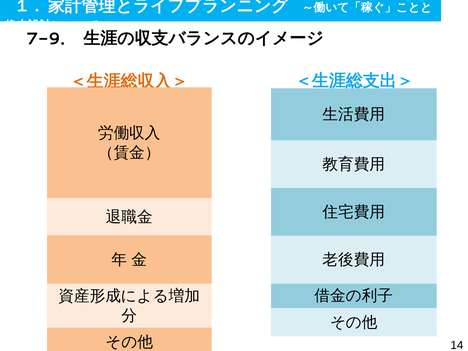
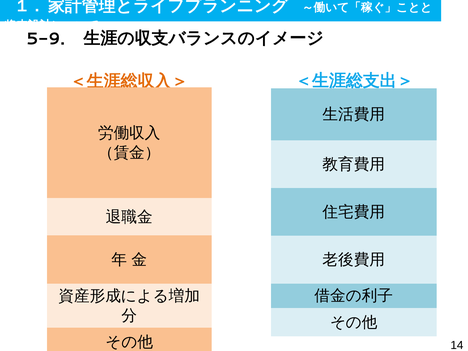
7-9: 7-9 -> 5-9
